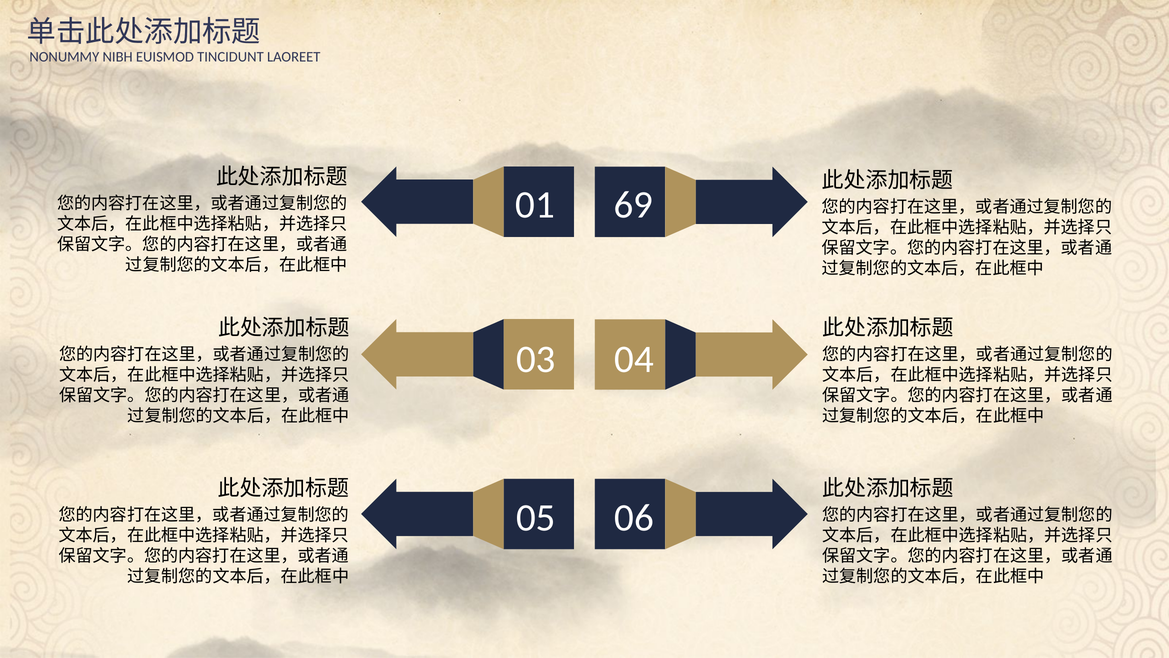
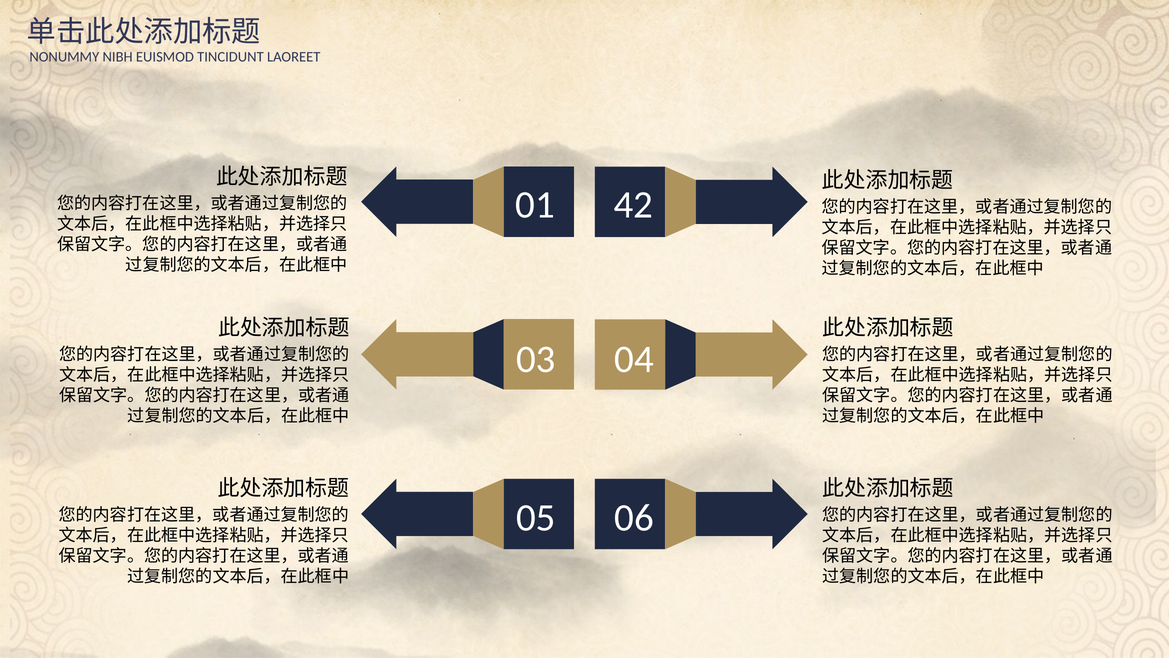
69: 69 -> 42
